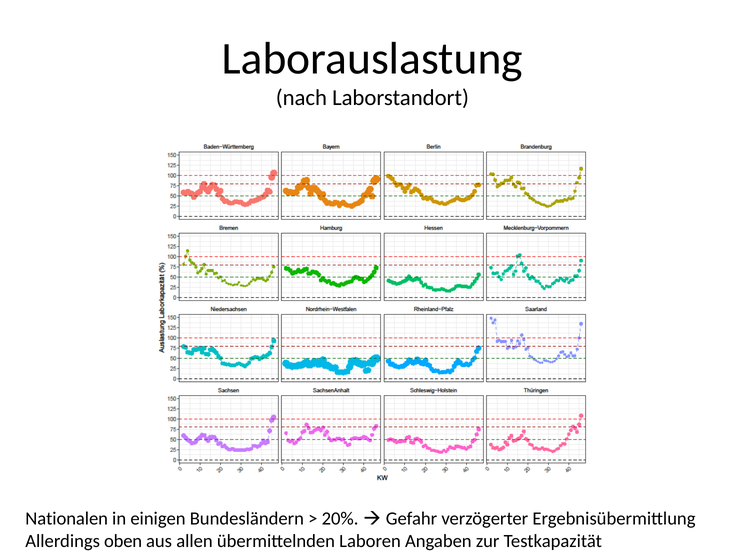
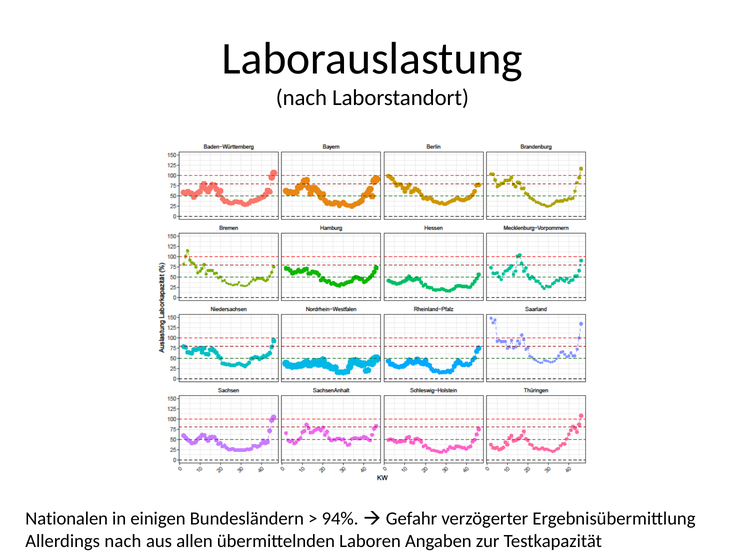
20%: 20% -> 94%
Allerdings oben: oben -> nach
